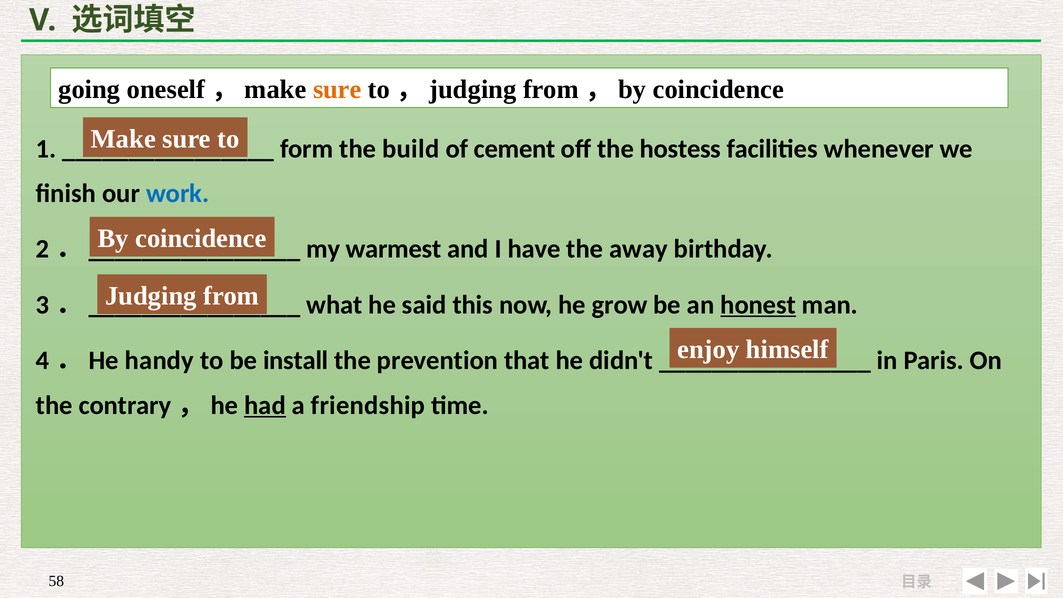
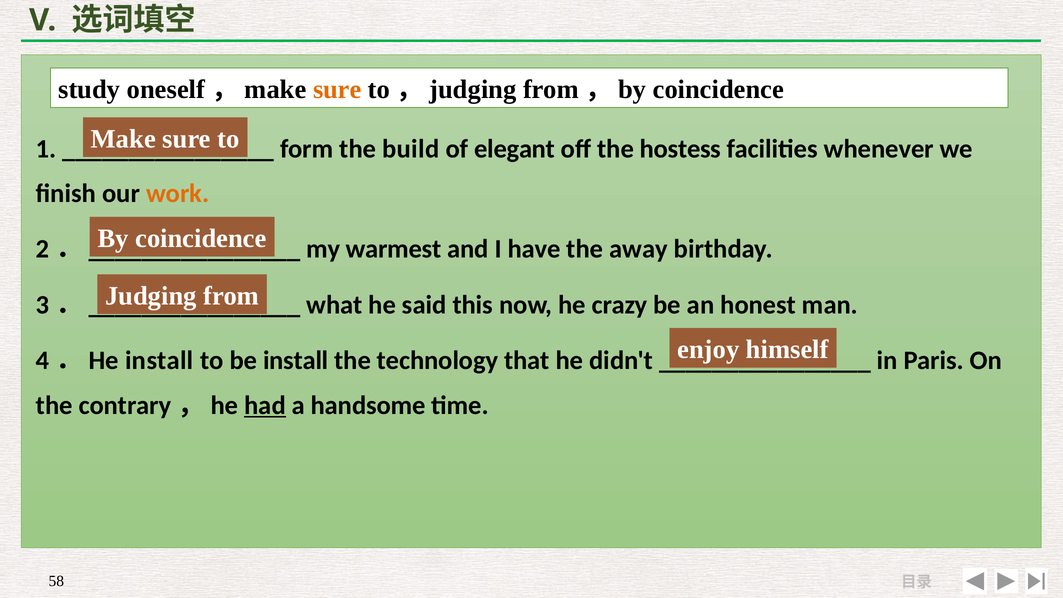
going: going -> study
cement: cement -> elegant
work colour: blue -> orange
grow: grow -> crazy
honest underline: present -> none
4．He handy: handy -> install
prevention: prevention -> technology
friendship: friendship -> handsome
